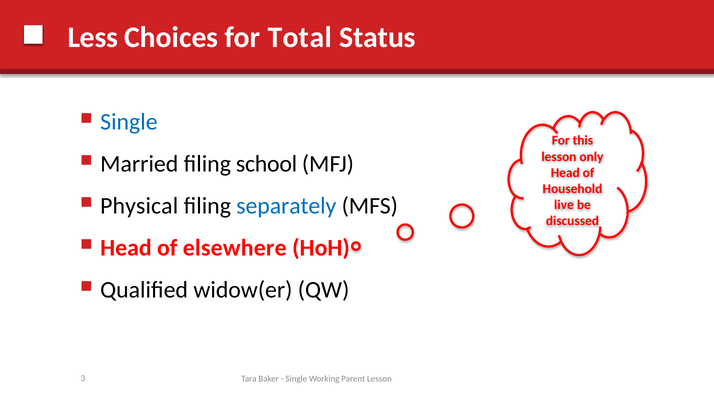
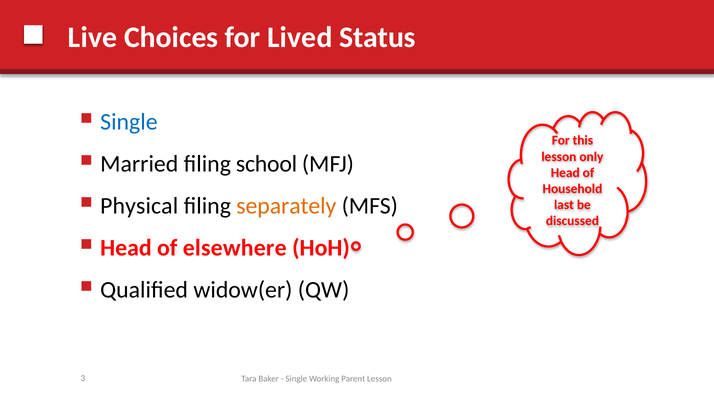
Less: Less -> Live
Total: Total -> Lived
separately colour: blue -> orange
live: live -> last
